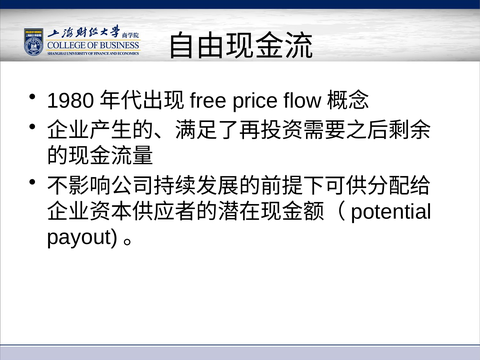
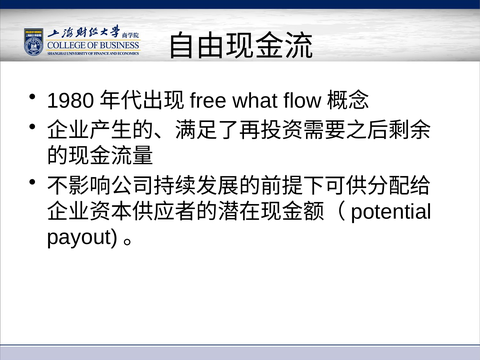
price: price -> what
